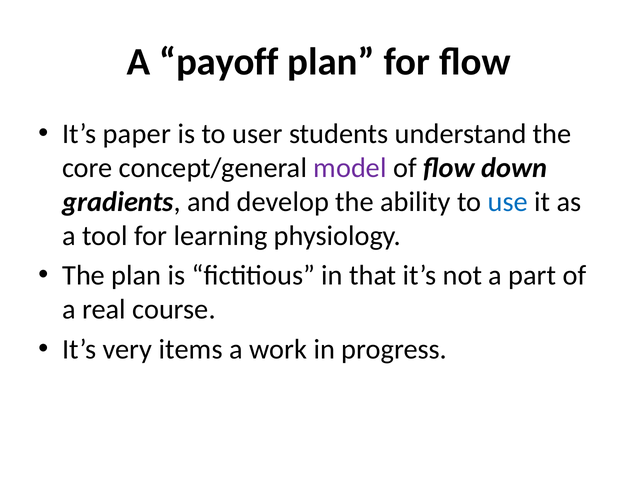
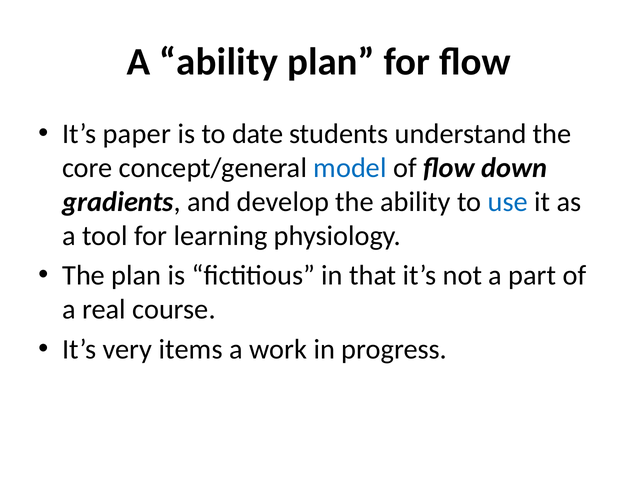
A payoff: payoff -> ability
user: user -> date
model colour: purple -> blue
